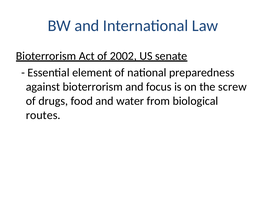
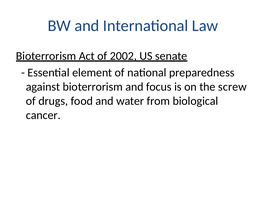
routes: routes -> cancer
